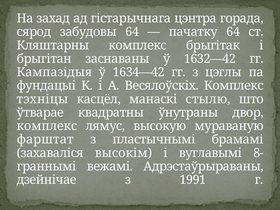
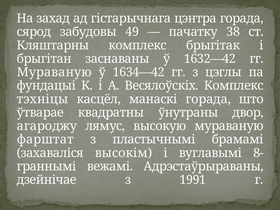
забудовы 64: 64 -> 49
пачатку 64: 64 -> 38
Кампазідыя at (54, 72): Кампазідыя -> Мураваную
манаскі стылю: стылю -> горада
комплекс at (47, 126): комплекс -> агароджу
